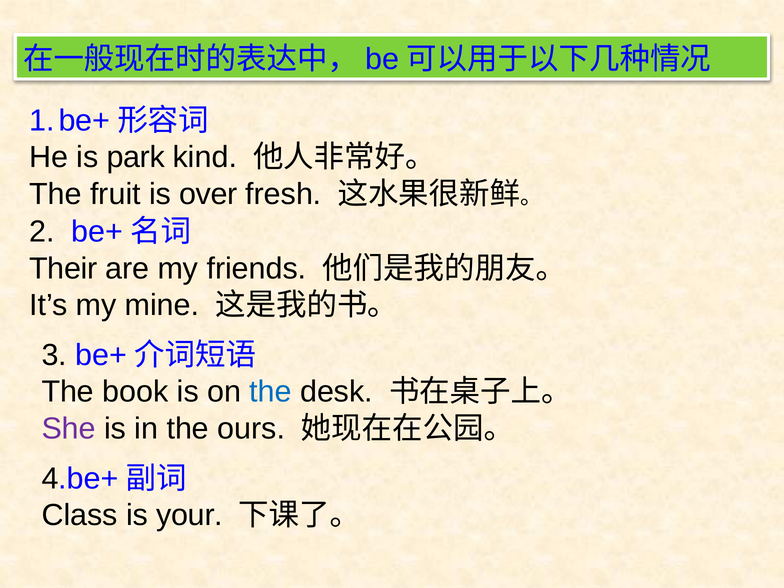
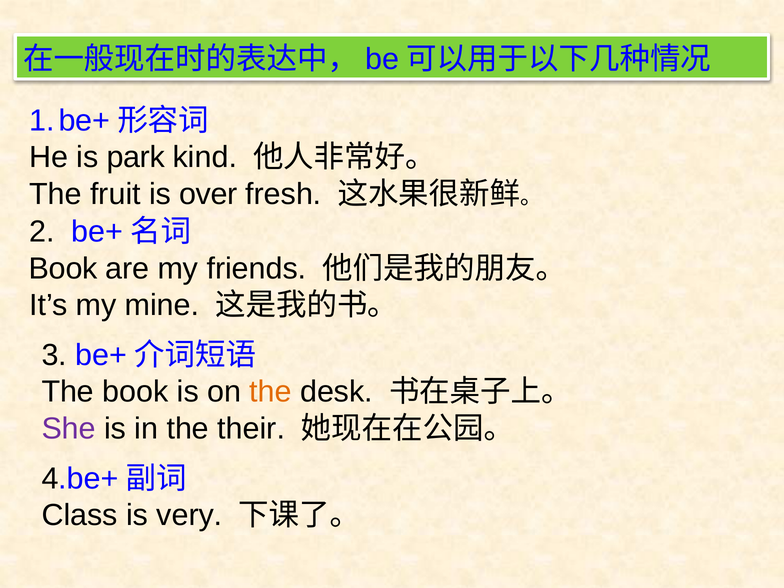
Their at (63, 268): Their -> Book
the at (271, 392) colour: blue -> orange
ours: ours -> their
your: your -> very
